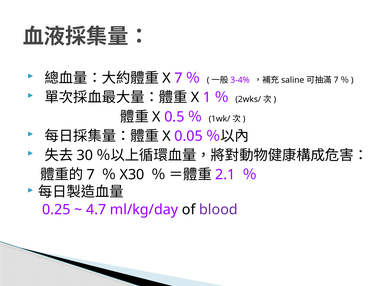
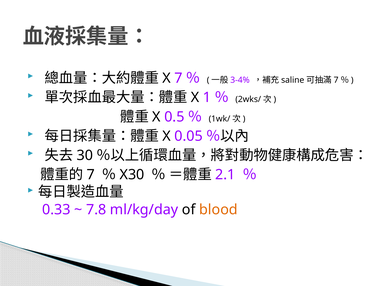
0.25: 0.25 -> 0.33
4.7: 4.7 -> 7.8
blood colour: purple -> orange
